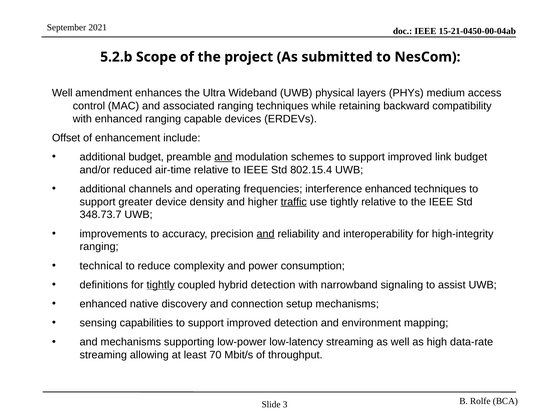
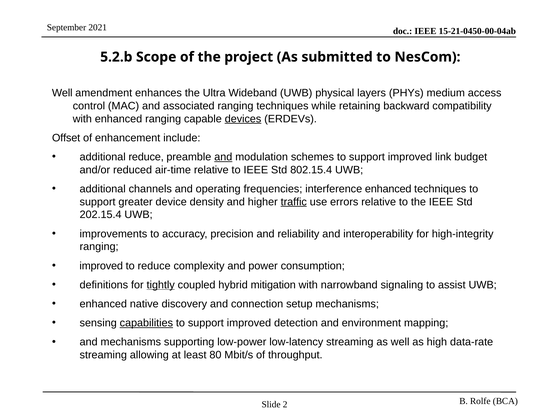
devices underline: none -> present
additional budget: budget -> reduce
use tightly: tightly -> errors
348.73.7: 348.73.7 -> 202.15.4
and at (266, 234) underline: present -> none
technical at (101, 266): technical -> improved
hybrid detection: detection -> mitigation
capabilities underline: none -> present
70: 70 -> 80
3: 3 -> 2
